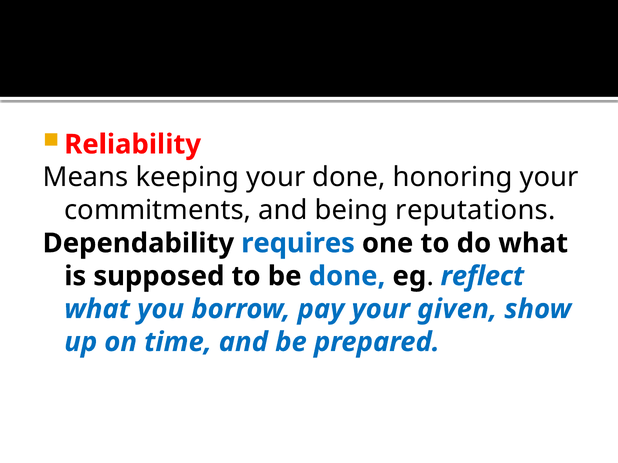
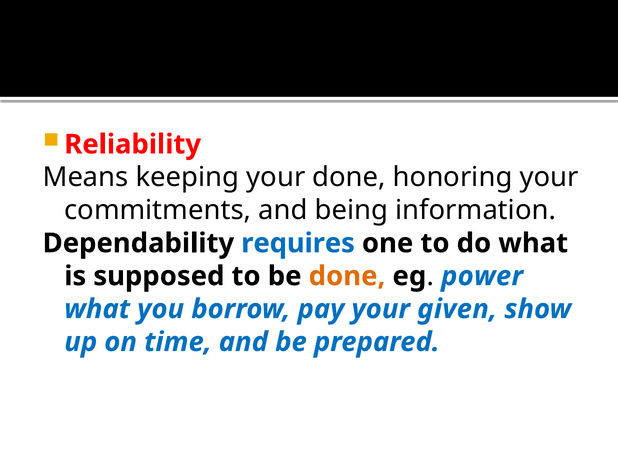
reputations: reputations -> information
done at (347, 276) colour: blue -> orange
reflect: reflect -> power
